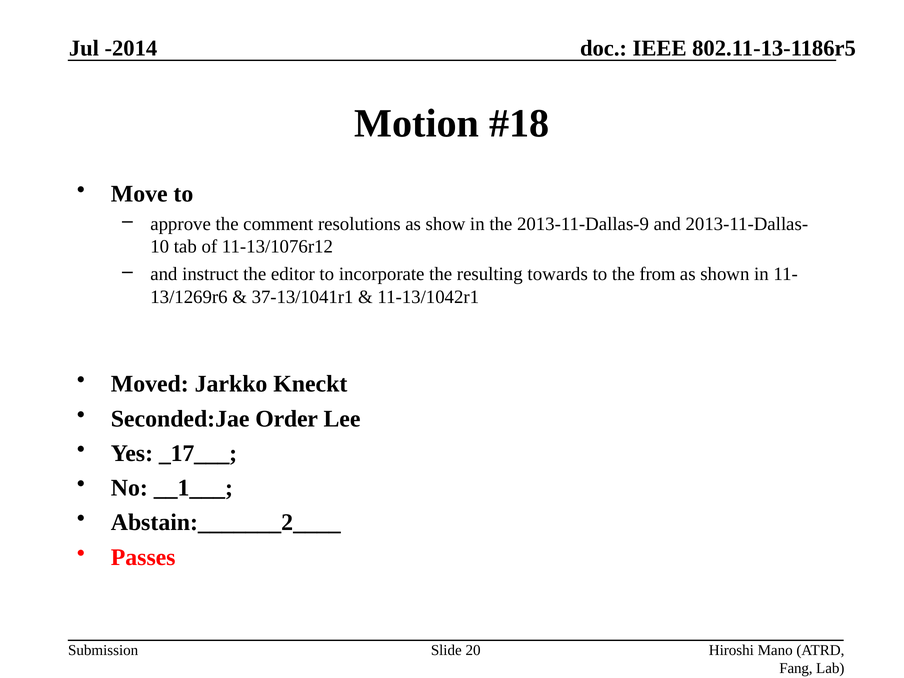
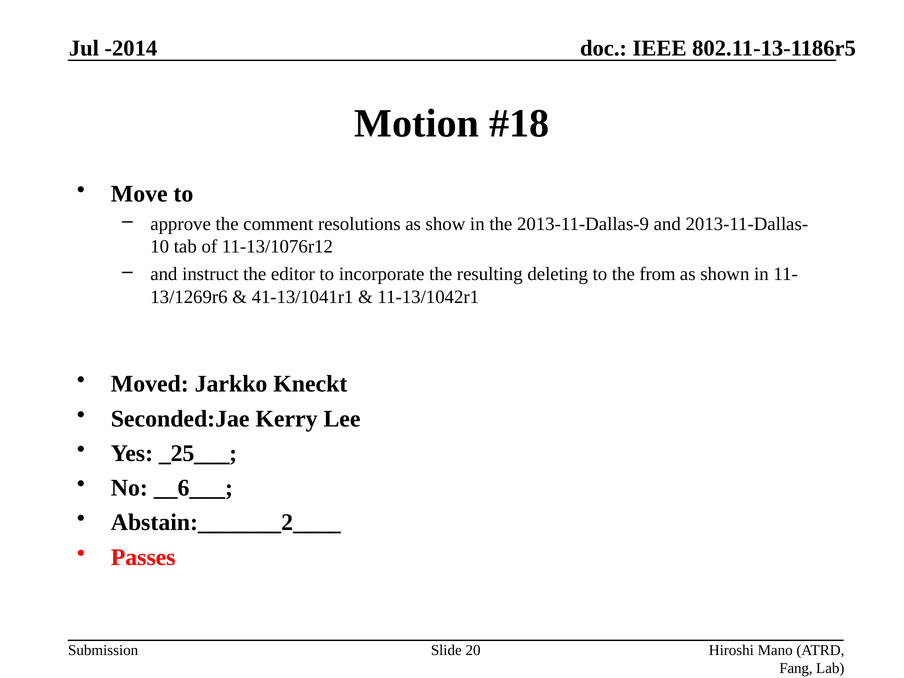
towards: towards -> deleting
37-13/1041r1: 37-13/1041r1 -> 41-13/1041r1
Order: Order -> Kerry
_17___: _17___ -> _25___
__1___: __1___ -> __6___
